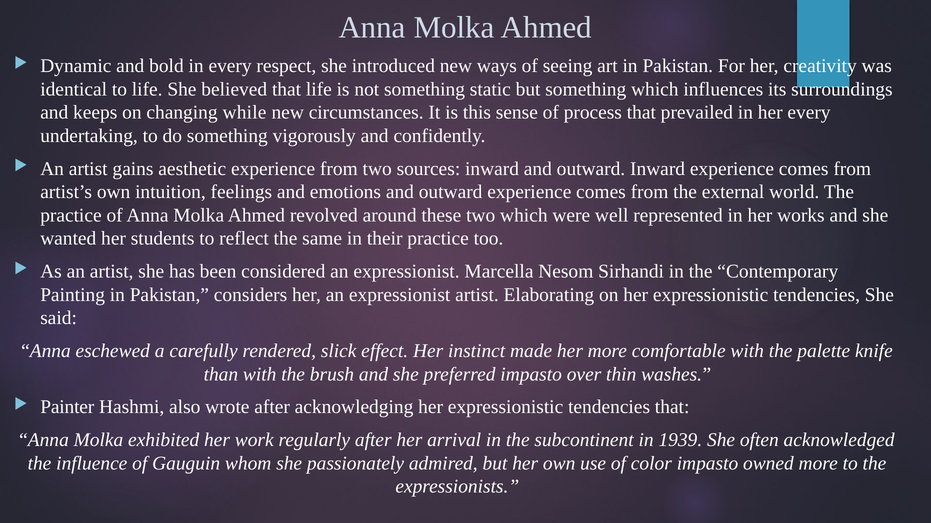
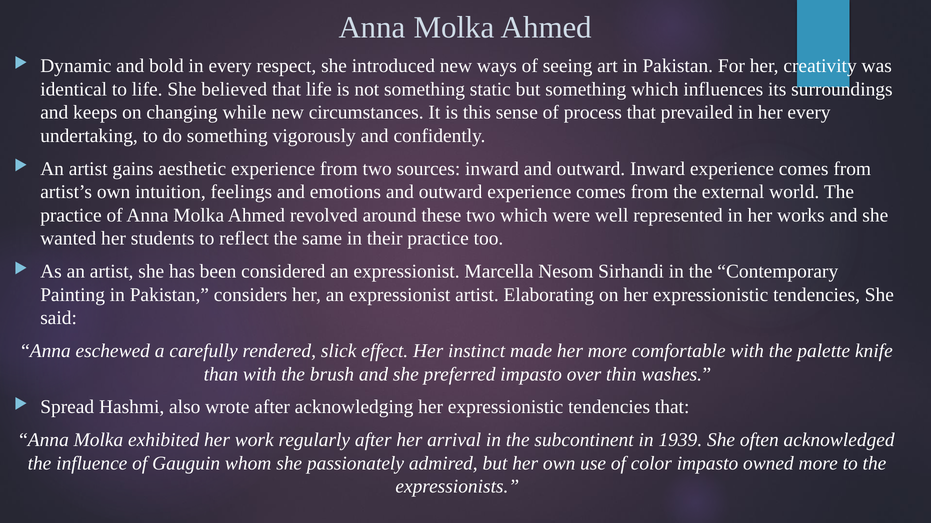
Painter: Painter -> Spread
